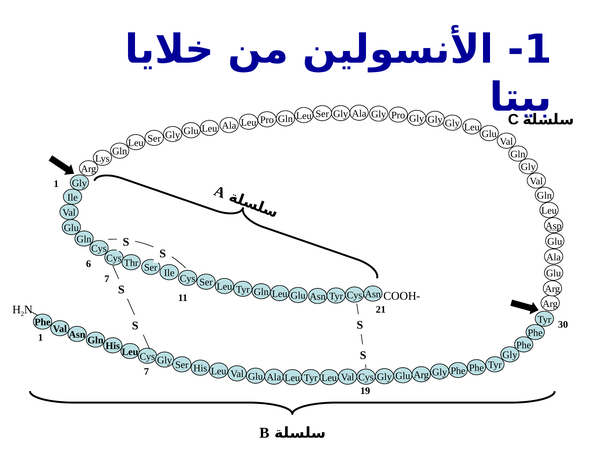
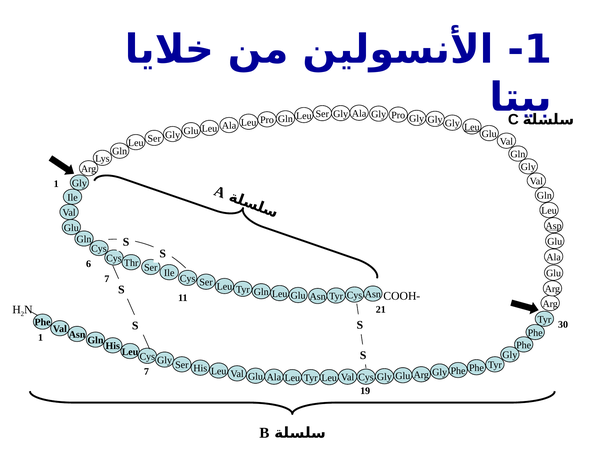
Leu at (472, 127) underline: none -> present
